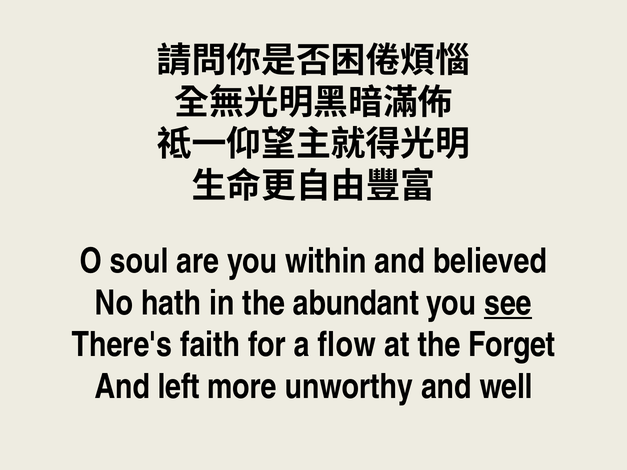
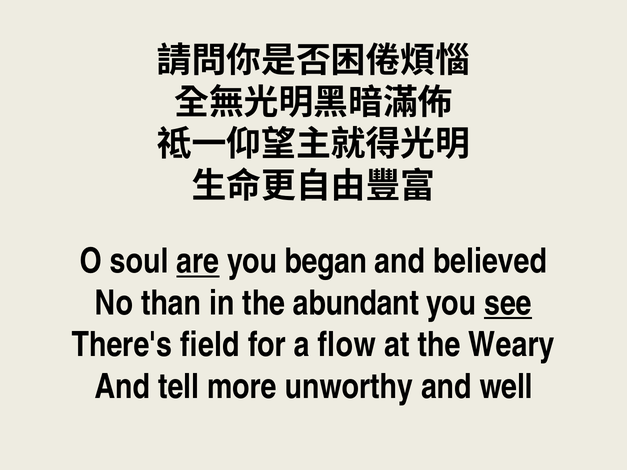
are underline: none -> present
within: within -> began
hath: hath -> than
faith: faith -> field
Forget: Forget -> Weary
left: left -> tell
